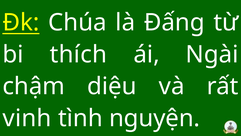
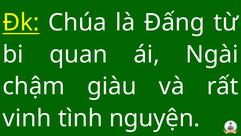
thích: thích -> quan
diệu: diệu -> giàu
